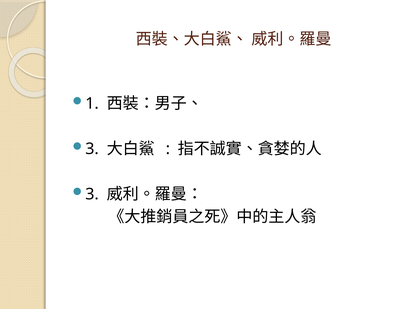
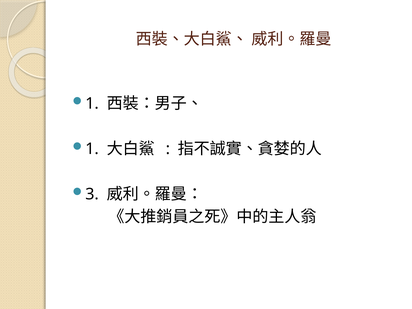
3 at (92, 149): 3 -> 1
